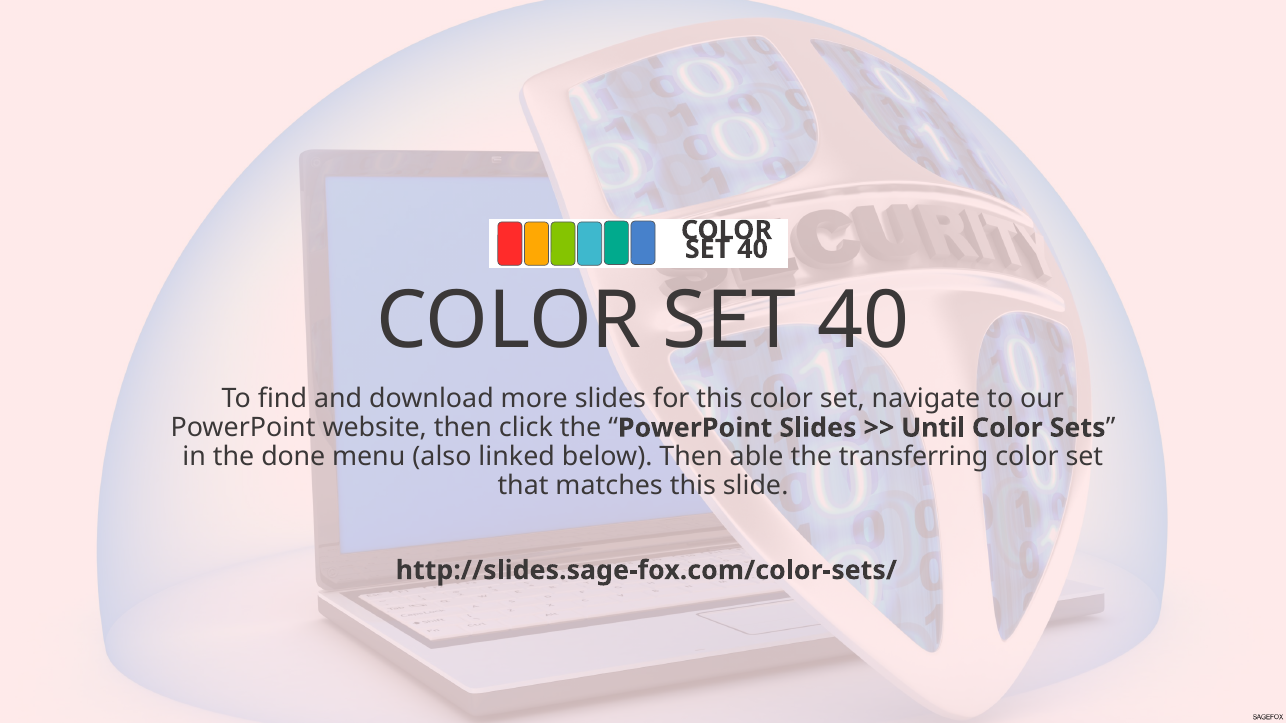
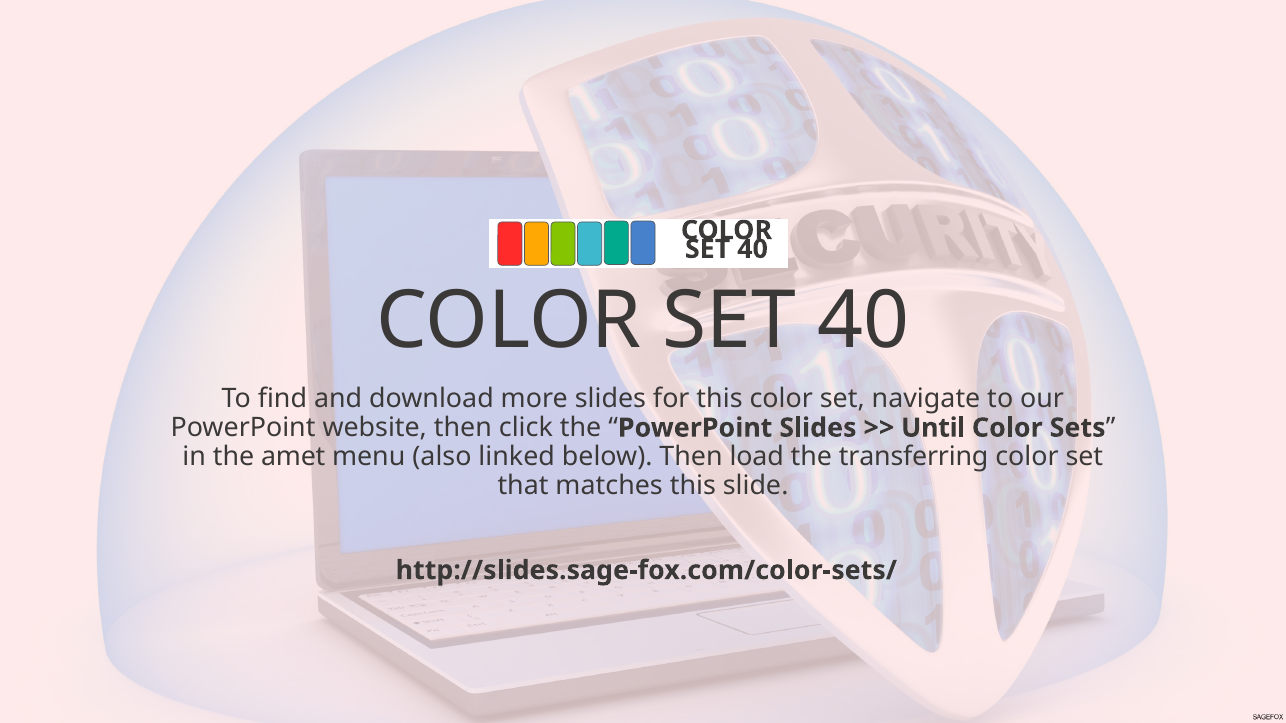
done: done -> amet
able: able -> load
